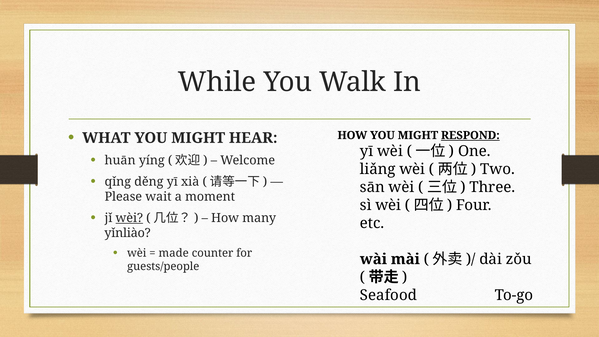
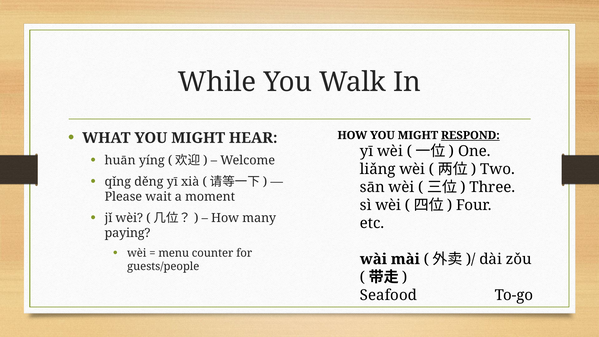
wèi at (129, 218) underline: present -> none
yǐnliào: yǐnliào -> paying
made: made -> menu
